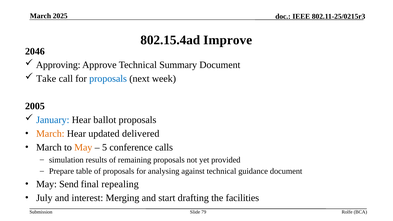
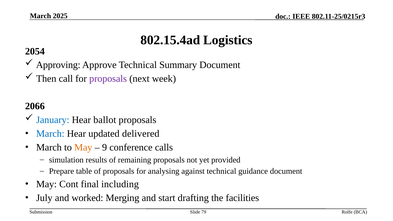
Improve: Improve -> Logistics
2046: 2046 -> 2054
Take: Take -> Then
proposals at (108, 79) colour: blue -> purple
2005: 2005 -> 2066
March at (50, 134) colour: orange -> blue
5: 5 -> 9
Send: Send -> Cont
repealing: repealing -> including
interest: interest -> worked
